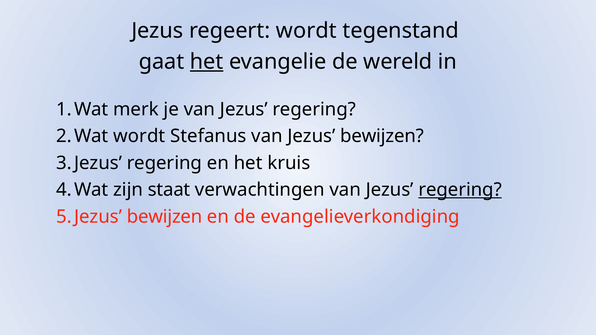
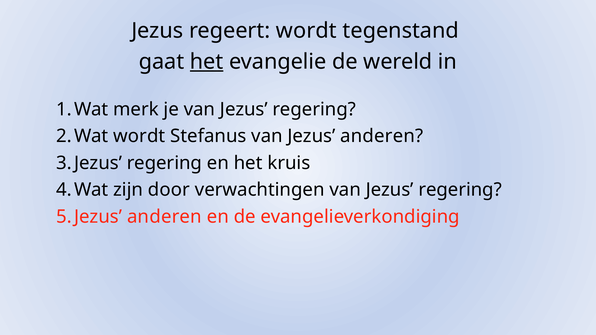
Jezus bewijzen: bewijzen -> anderen
staat: staat -> door
regering at (460, 190) underline: present -> none
bewijzen at (165, 217): bewijzen -> anderen
